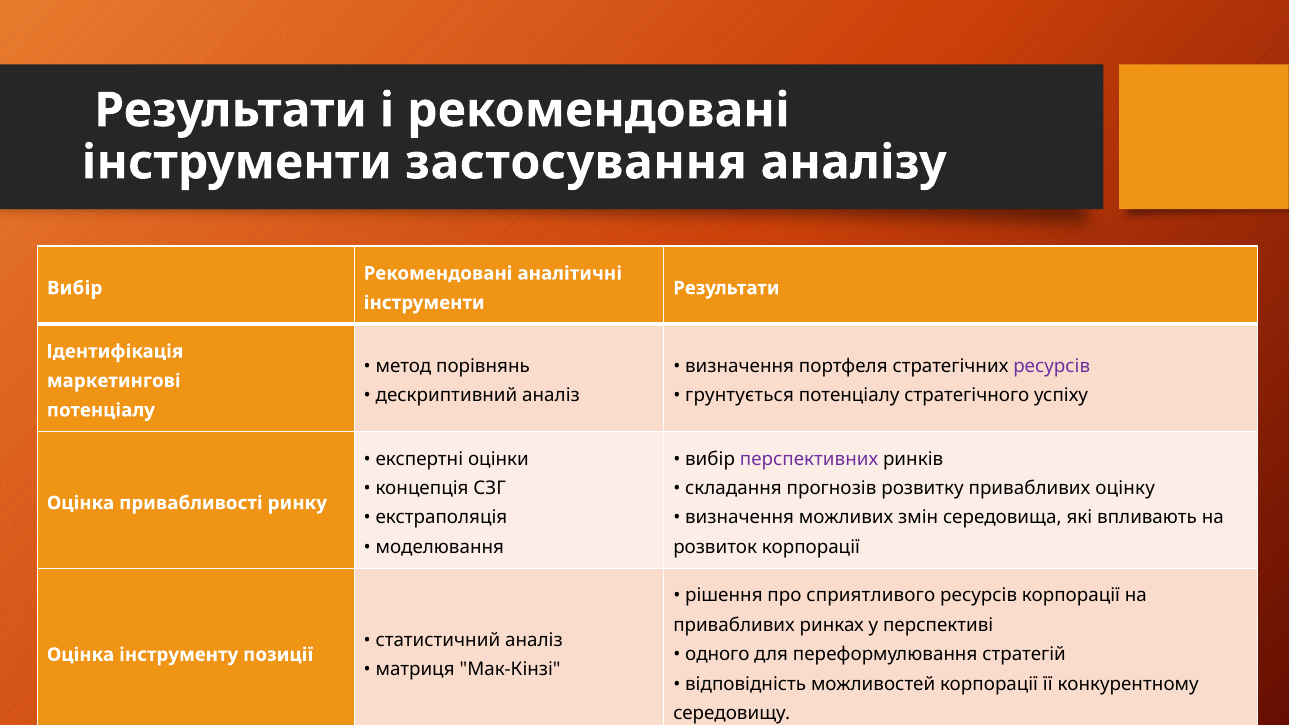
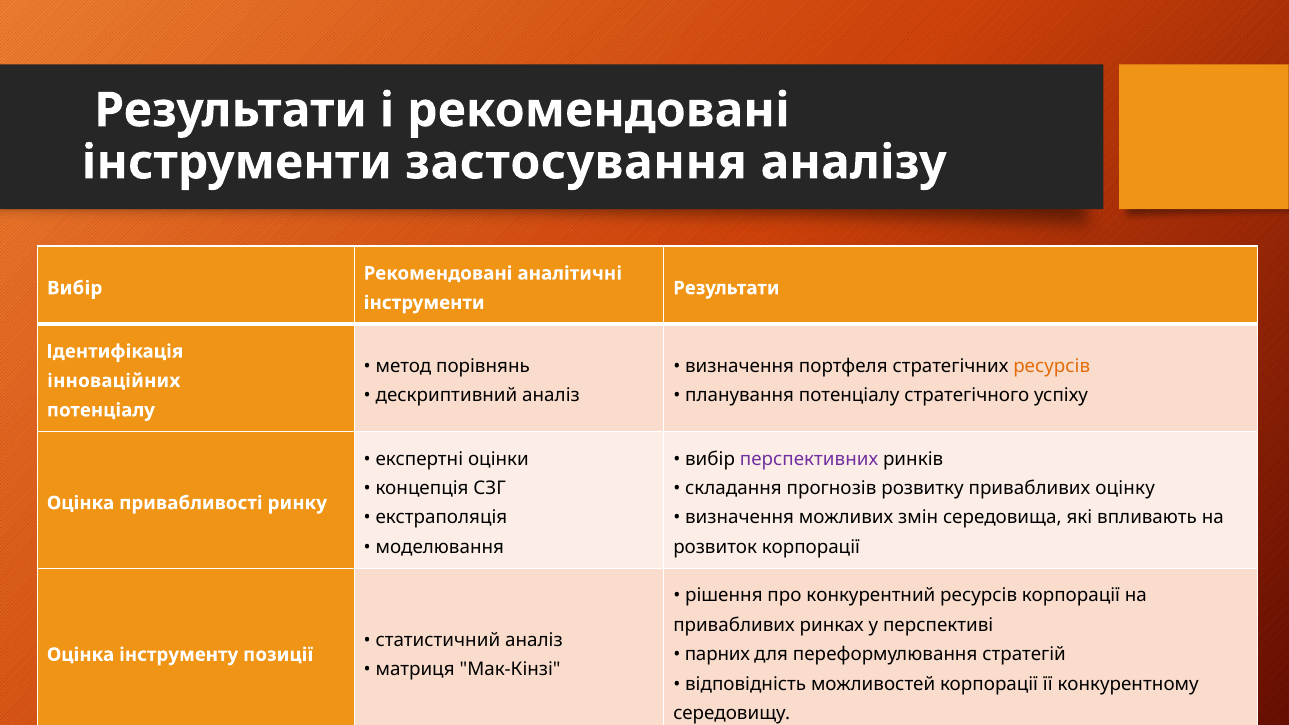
ресурсів at (1052, 366) colour: purple -> orange
маркетингові: маркетингові -> інноваційних
грунтується: грунтується -> планування
сприятливого: сприятливого -> конкурентний
одного: одного -> парних
